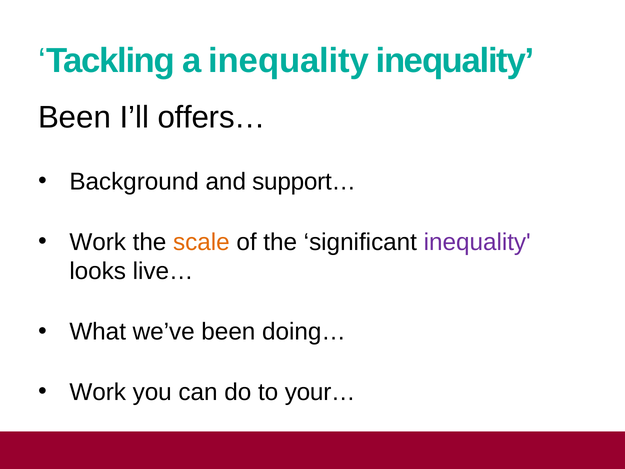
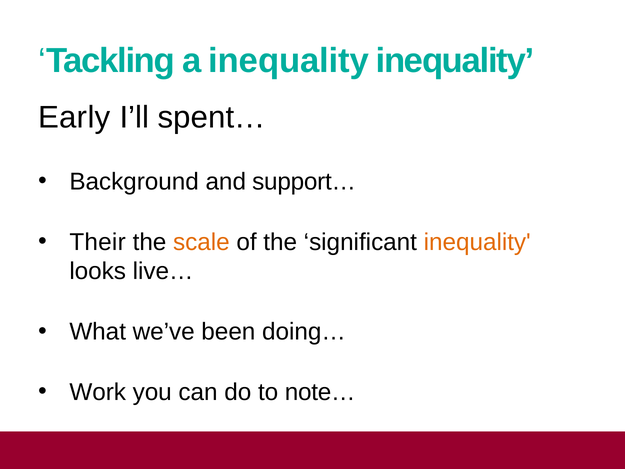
Been at (75, 117): Been -> Early
offers…: offers… -> spent…
Work at (98, 242): Work -> Their
inequality at (477, 242) colour: purple -> orange
your…: your… -> note…
